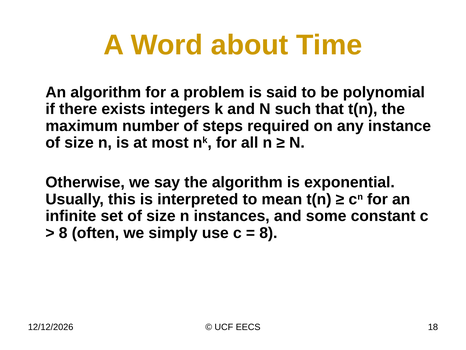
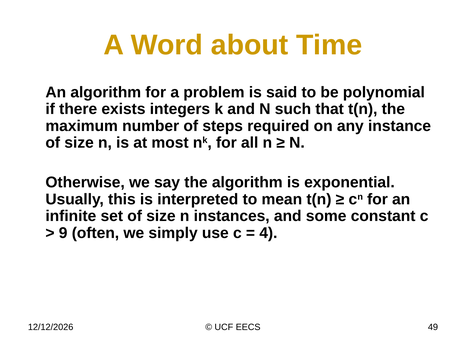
8 at (63, 233): 8 -> 9
8 at (268, 233): 8 -> 4
18: 18 -> 49
